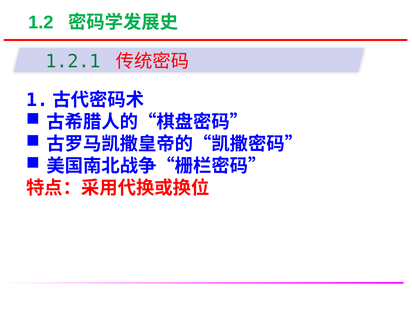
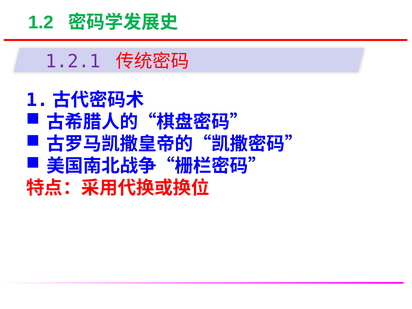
1.2.1 colour: green -> purple
